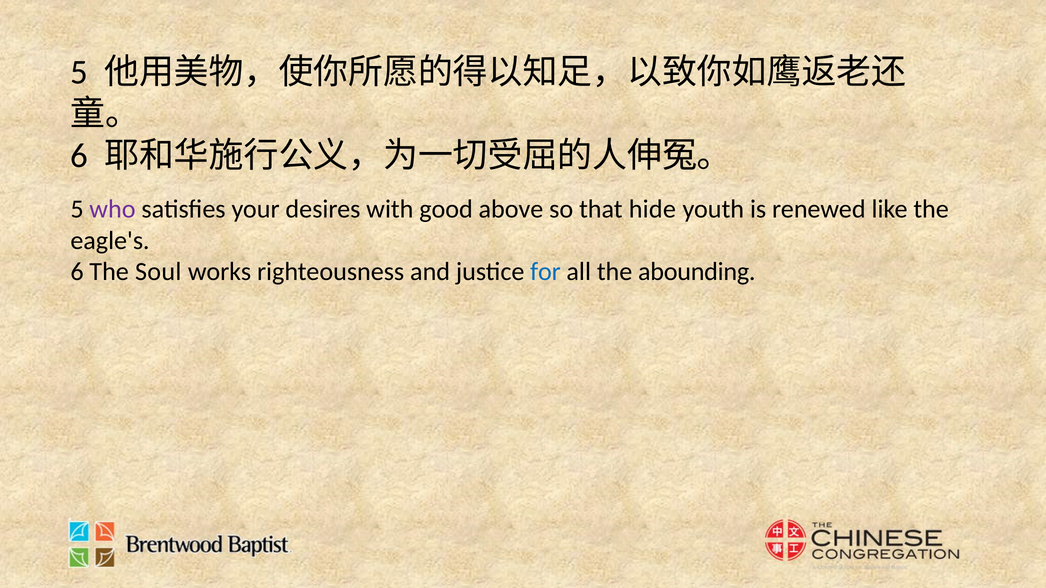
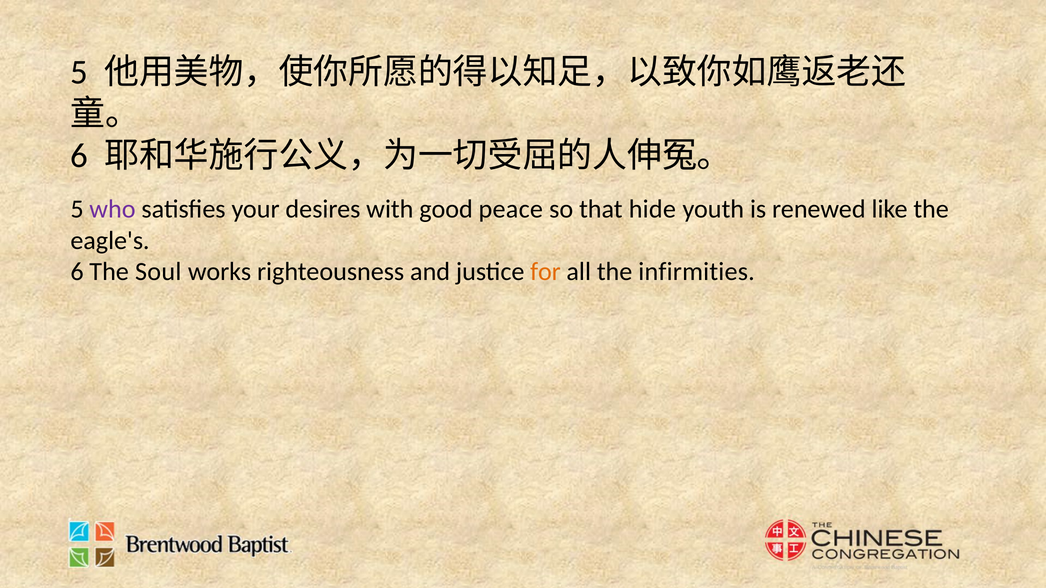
above: above -> peace
for colour: blue -> orange
abounding: abounding -> infirmities
